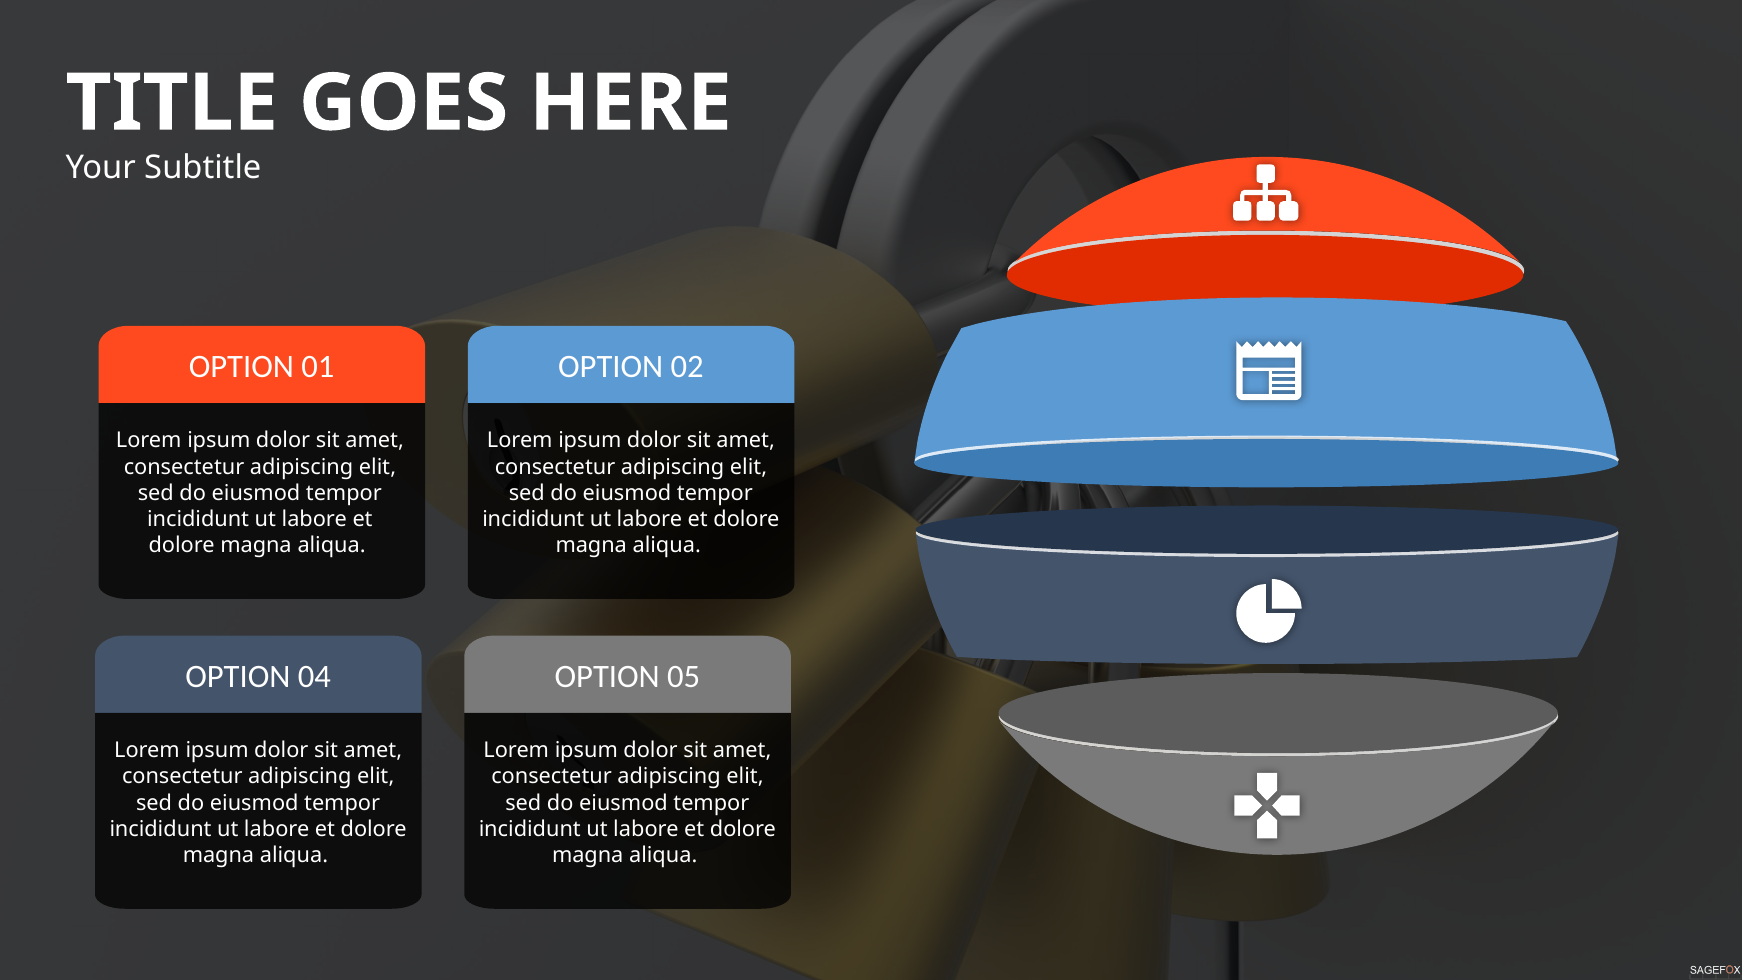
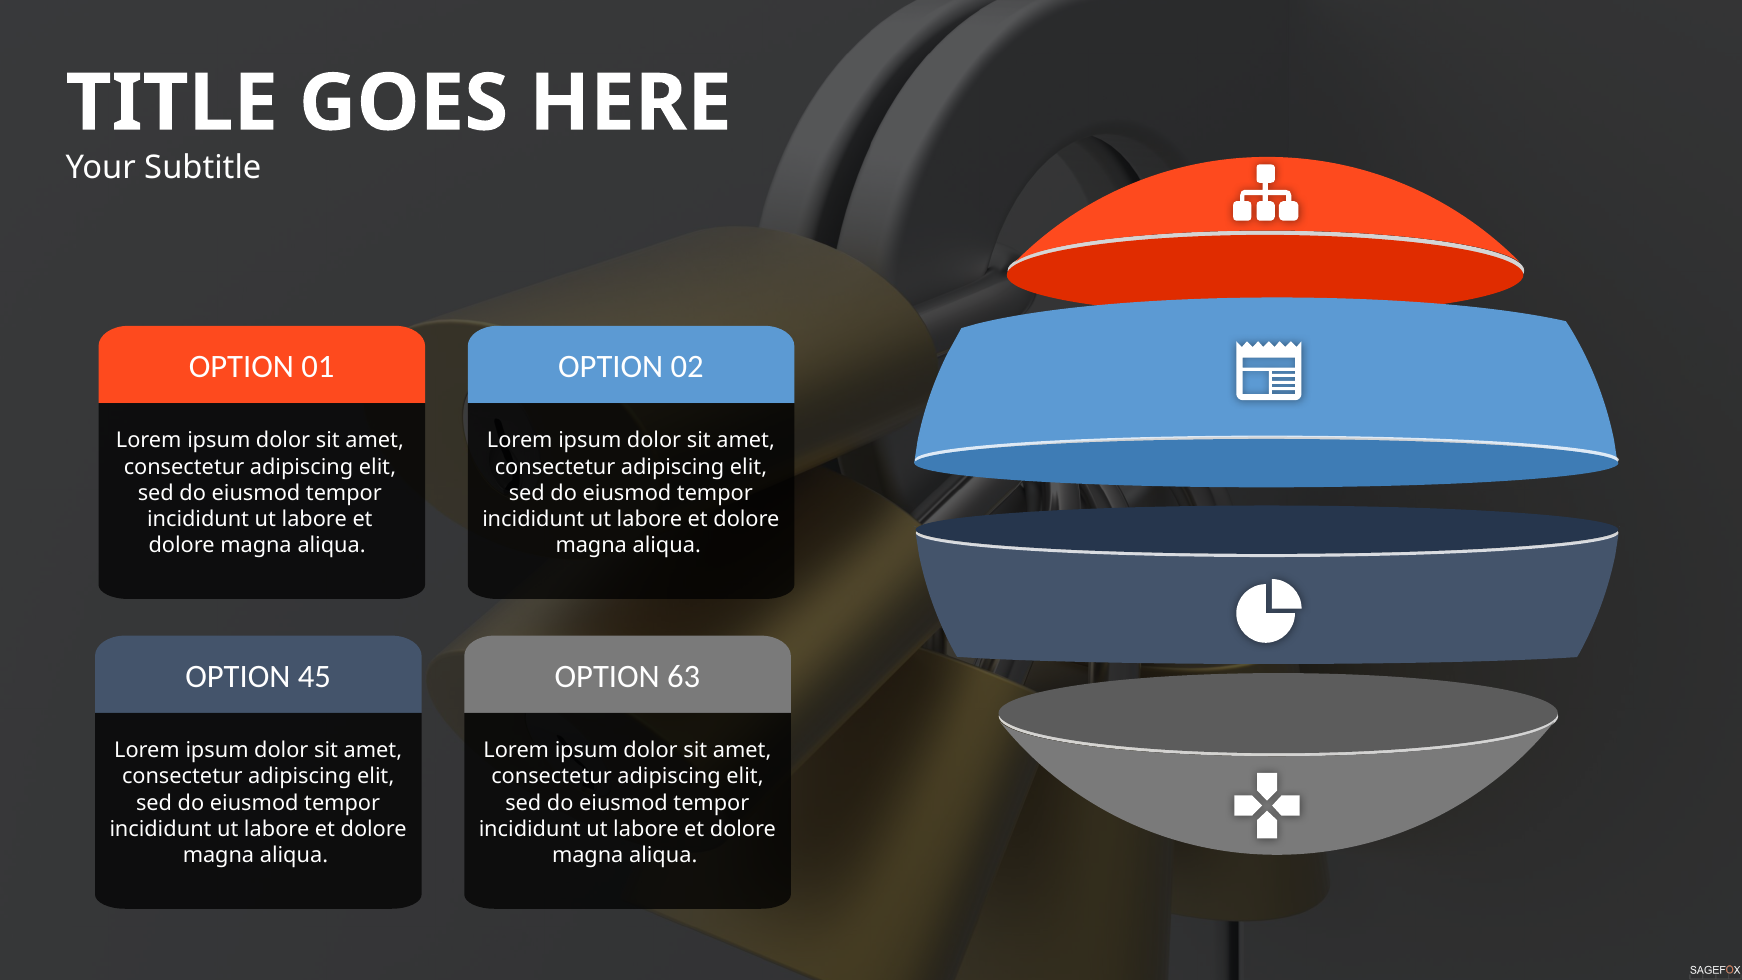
04: 04 -> 45
05: 05 -> 63
